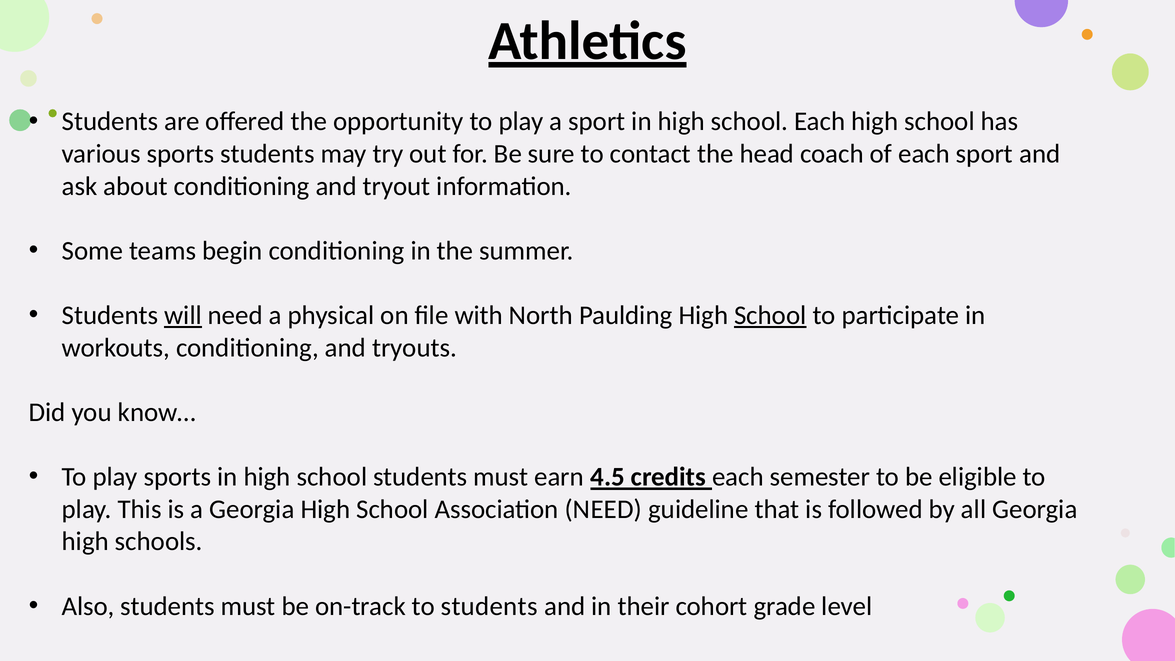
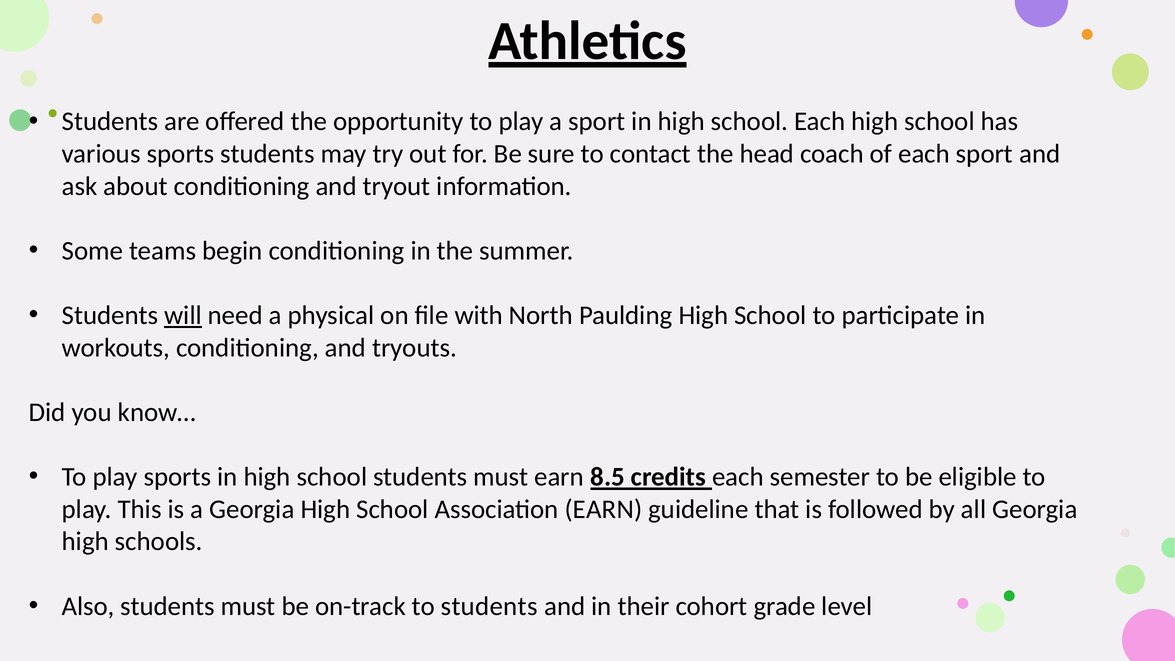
School at (770, 315) underline: present -> none
4.5: 4.5 -> 8.5
Association NEED: NEED -> EARN
